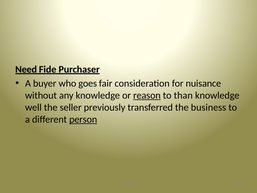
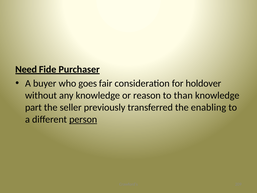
nuisance: nuisance -> holdover
reason underline: present -> none
well: well -> part
business: business -> enabling
